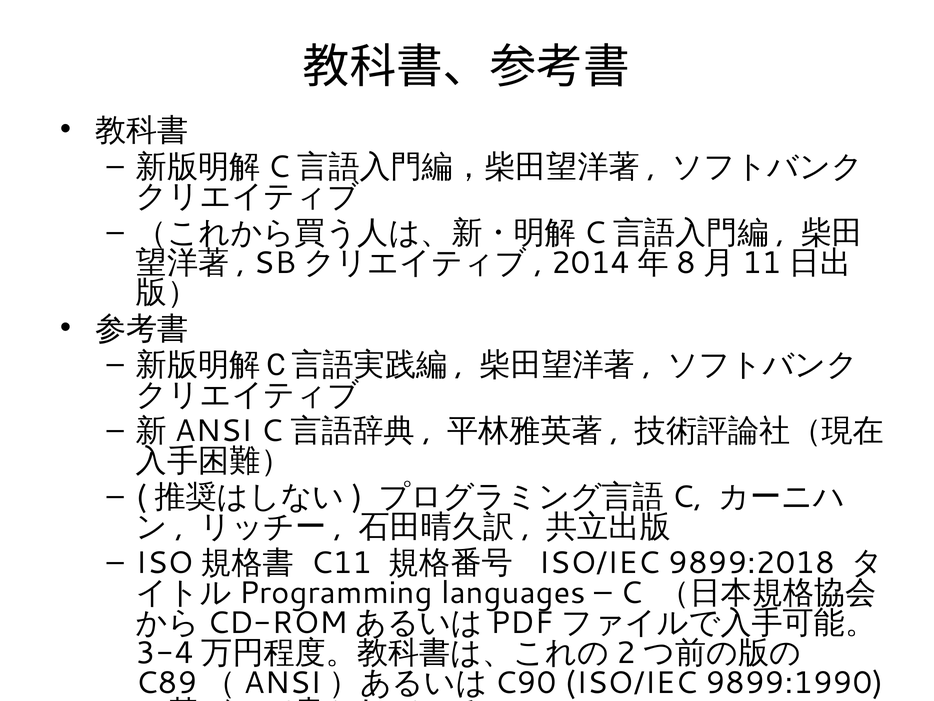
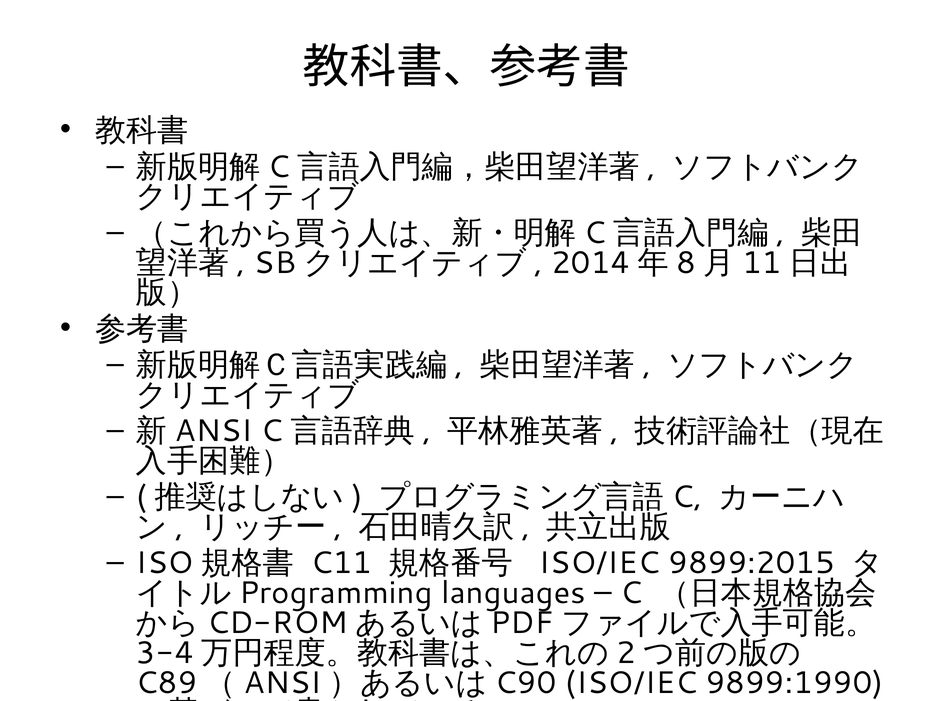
9899:2018: 9899:2018 -> 9899:2015
